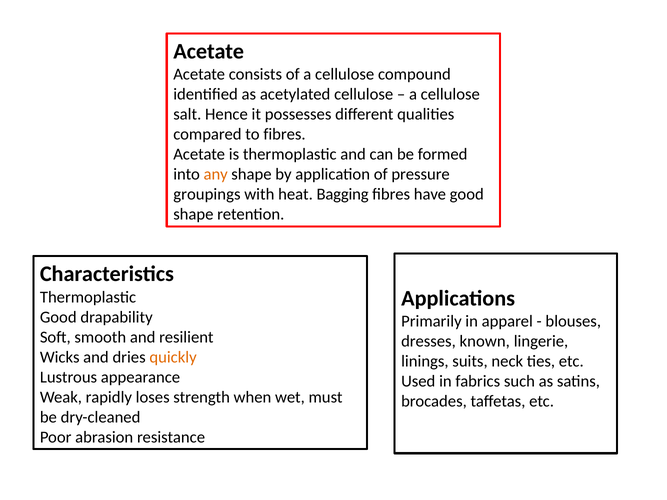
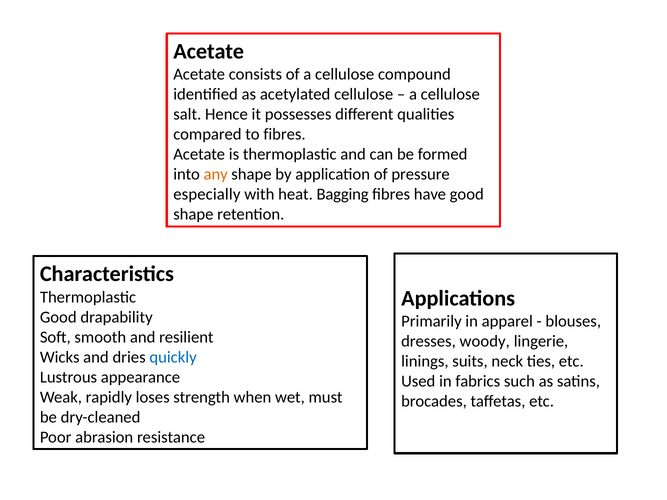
groupings: groupings -> especially
known: known -> woody
quickly colour: orange -> blue
